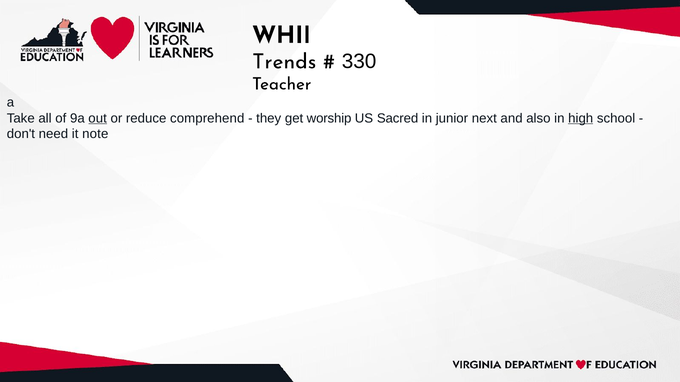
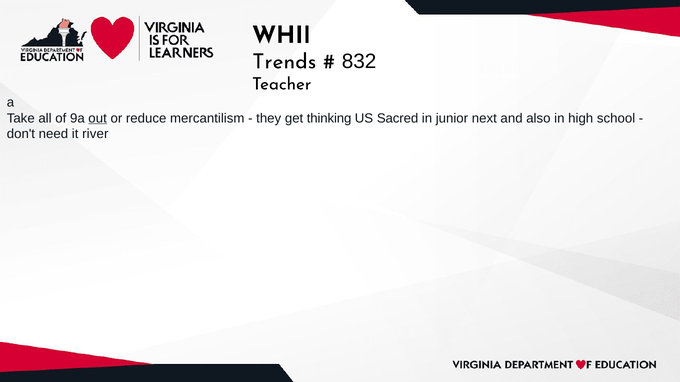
330: 330 -> 832
comprehend: comprehend -> mercantilism
worship: worship -> thinking
high underline: present -> none
note: note -> river
